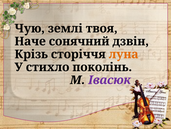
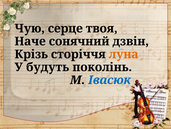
землі: землі -> серце
стихло: стихло -> будуть
Івасюк colour: purple -> blue
